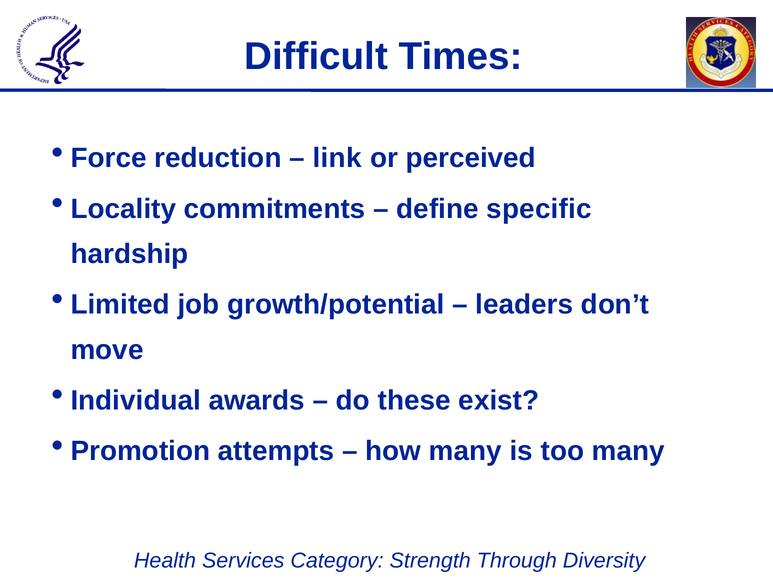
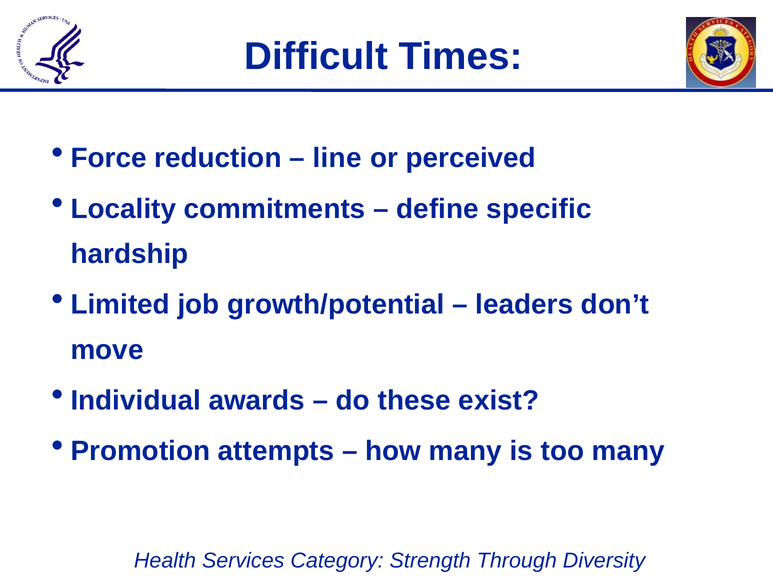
link: link -> line
